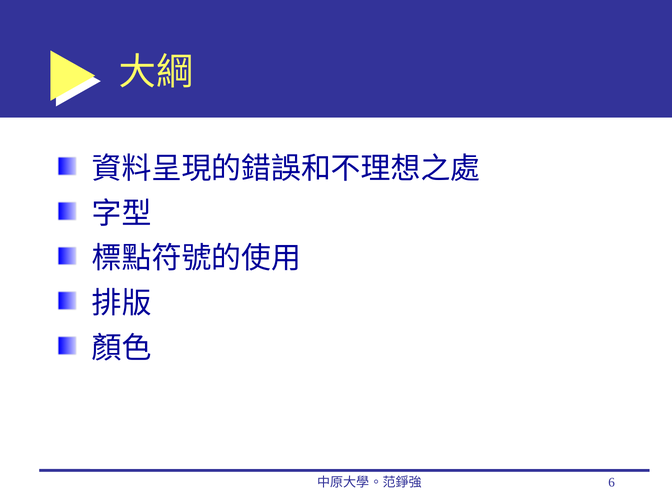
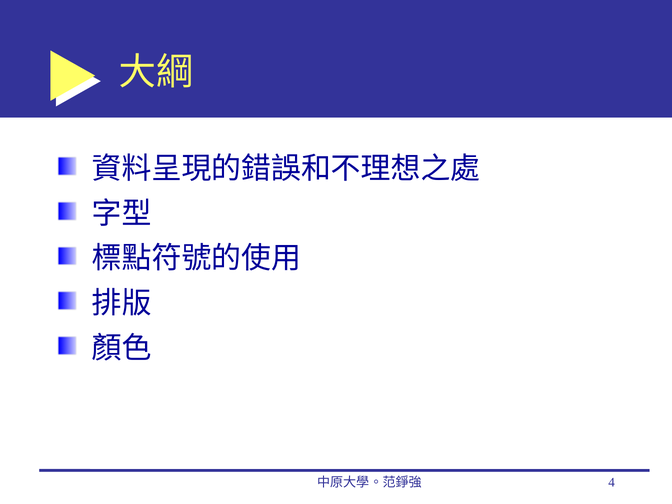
6: 6 -> 4
